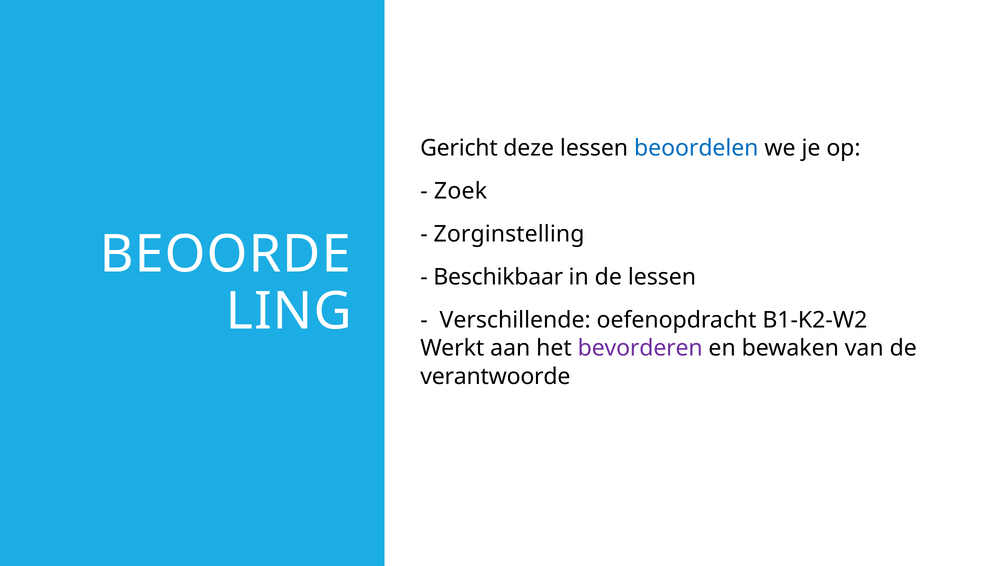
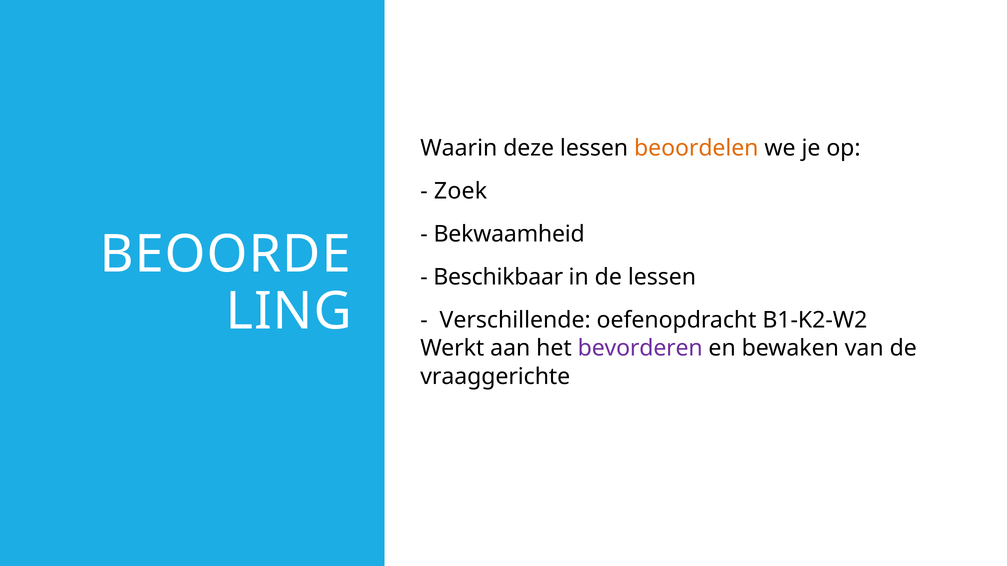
Gericht: Gericht -> Waarin
beoordelen colour: blue -> orange
Zorginstelling: Zorginstelling -> Bekwaamheid
verantwoorde: verantwoorde -> vraaggerichte
